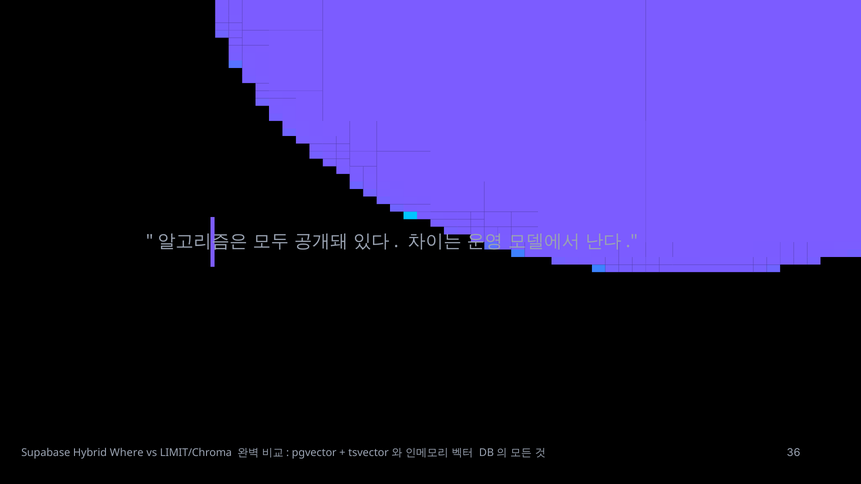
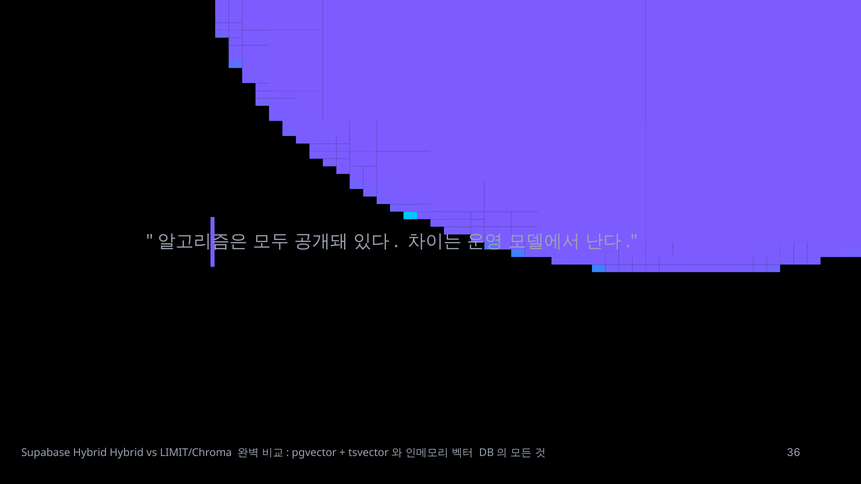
Hybrid Where: Where -> Hybrid
